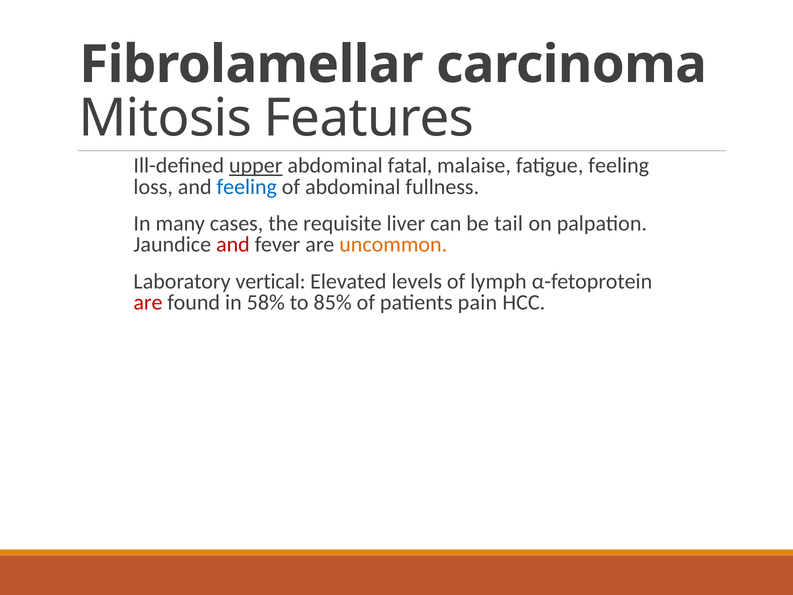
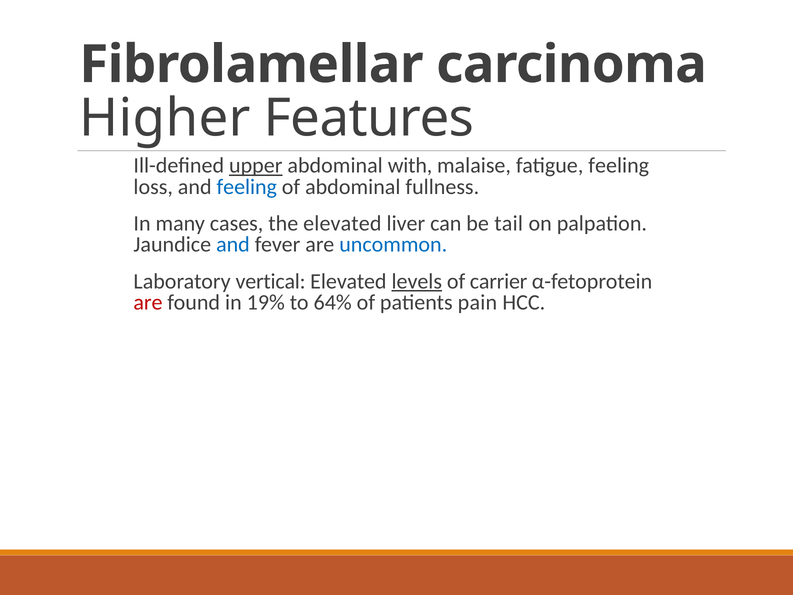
Mitosis: Mitosis -> Higher
fatal: fatal -> with
the requisite: requisite -> elevated
and at (233, 245) colour: red -> blue
uncommon colour: orange -> blue
levels underline: none -> present
lymph: lymph -> carrier
58%: 58% -> 19%
85%: 85% -> 64%
